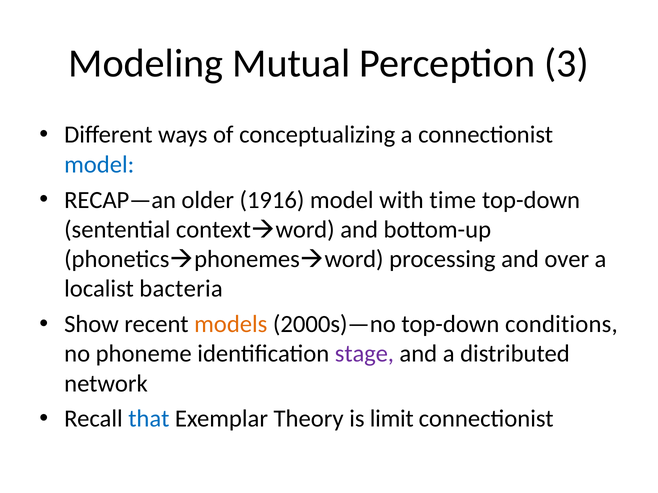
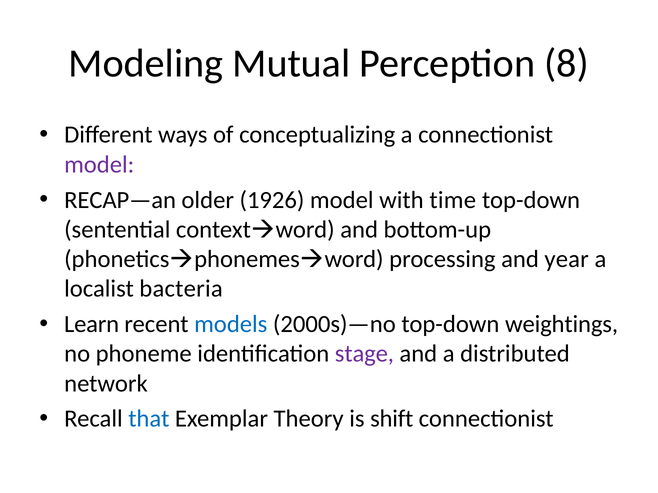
3: 3 -> 8
model at (99, 165) colour: blue -> purple
1916: 1916 -> 1926
over: over -> year
Show: Show -> Learn
models colour: orange -> blue
conditions: conditions -> weightings
limit: limit -> shift
